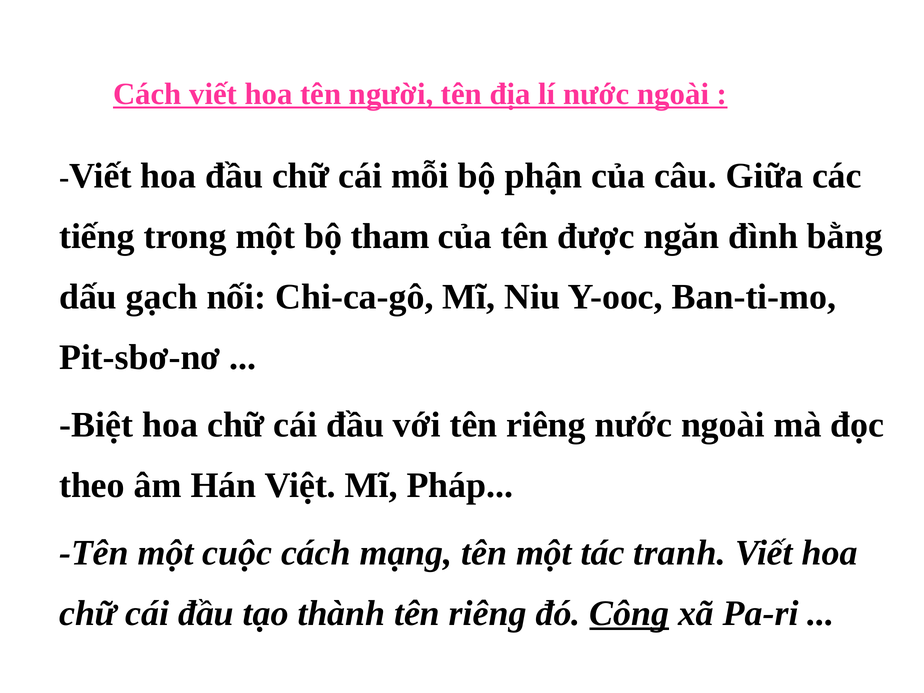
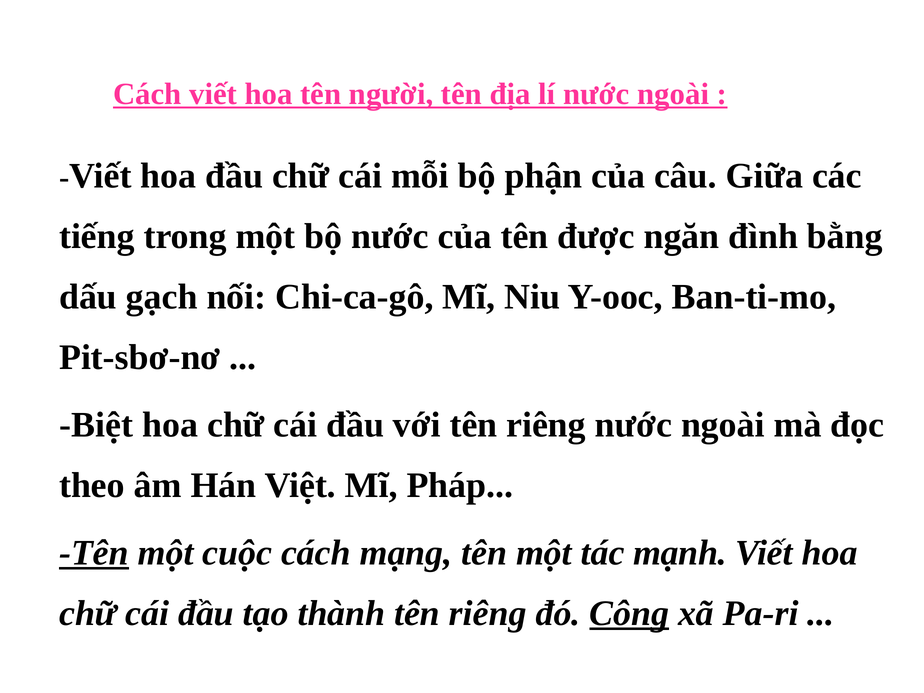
bộ tham: tham -> nước
Tên at (94, 553) underline: none -> present
tranh: tranh -> mạnh
